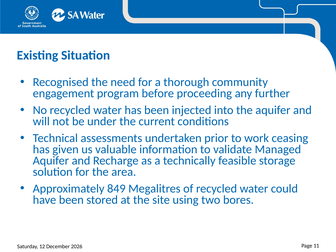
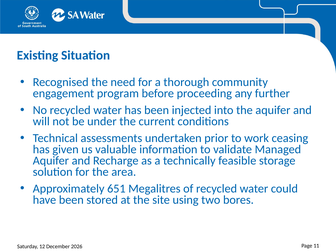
849: 849 -> 651
